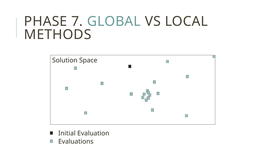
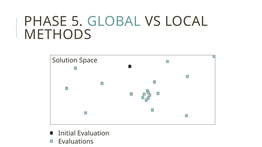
7: 7 -> 5
